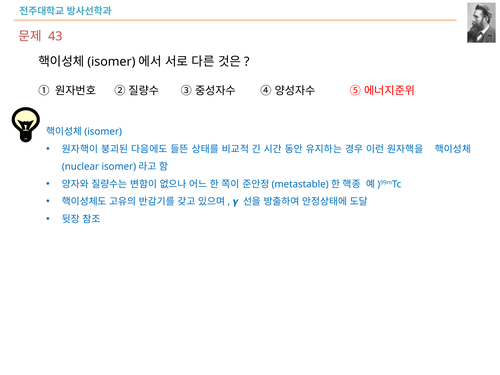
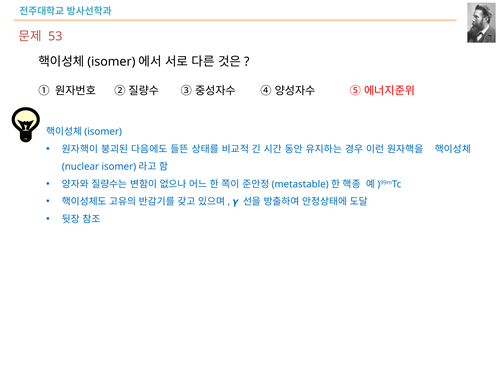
43: 43 -> 53
